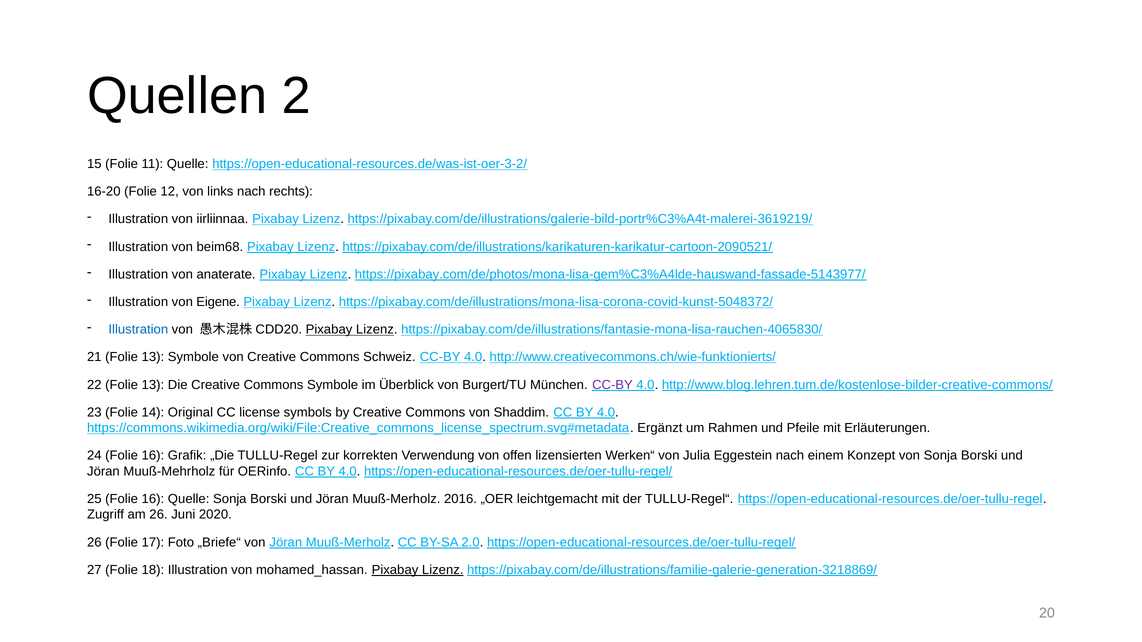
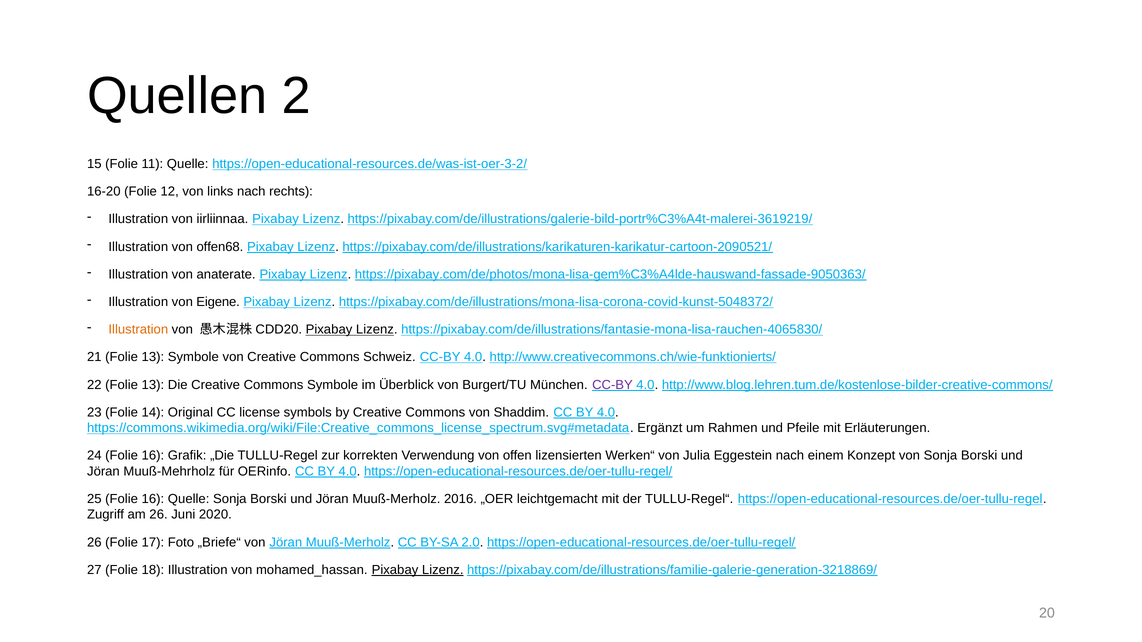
beim68: beim68 -> offen68
https://pixabay.com/de/photos/mona-lisa-gem%C3%A4lde-hauswand-fassade-5143977/: https://pixabay.com/de/photos/mona-lisa-gem%C3%A4lde-hauswand-fassade-5143977/ -> https://pixabay.com/de/photos/mona-lisa-gem%C3%A4lde-hauswand-fassade-9050363/
Illustration at (138, 330) colour: blue -> orange
